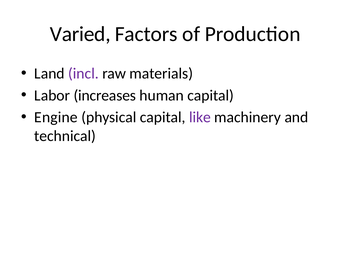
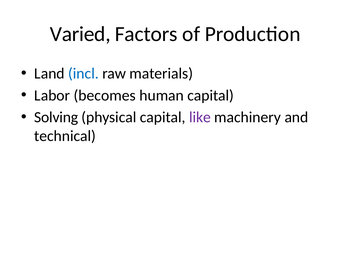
incl colour: purple -> blue
increases: increases -> becomes
Engine: Engine -> Solving
